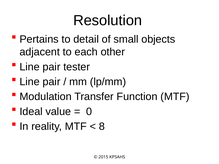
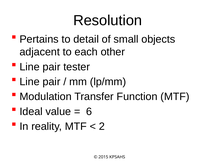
0: 0 -> 6
8: 8 -> 2
